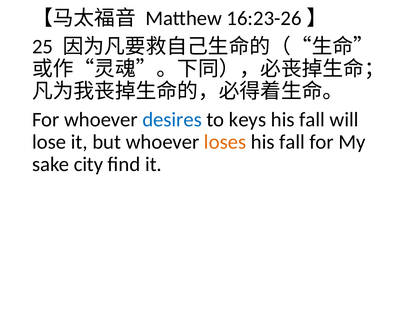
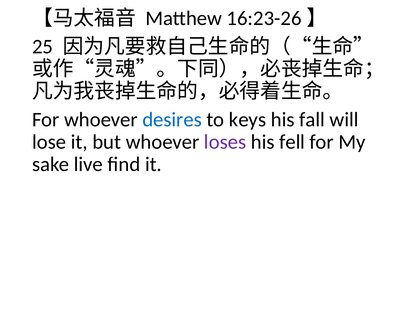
loses colour: orange -> purple
fall at (292, 142): fall -> fell
city: city -> live
